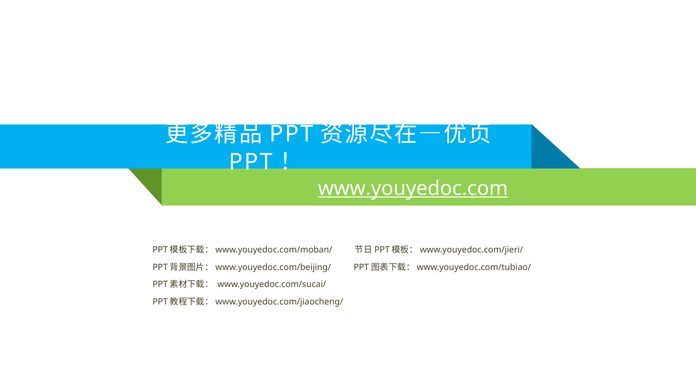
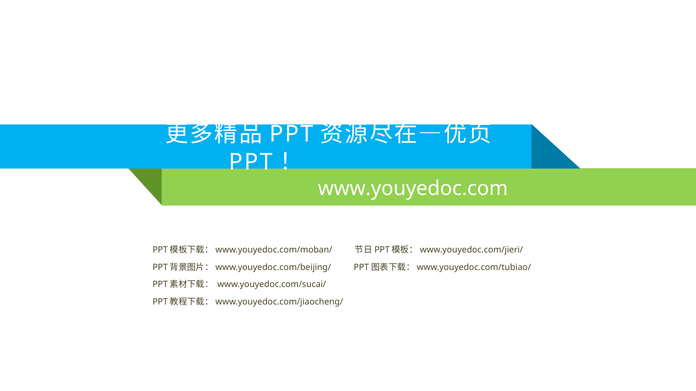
www.youyedoc.com underline: present -> none
